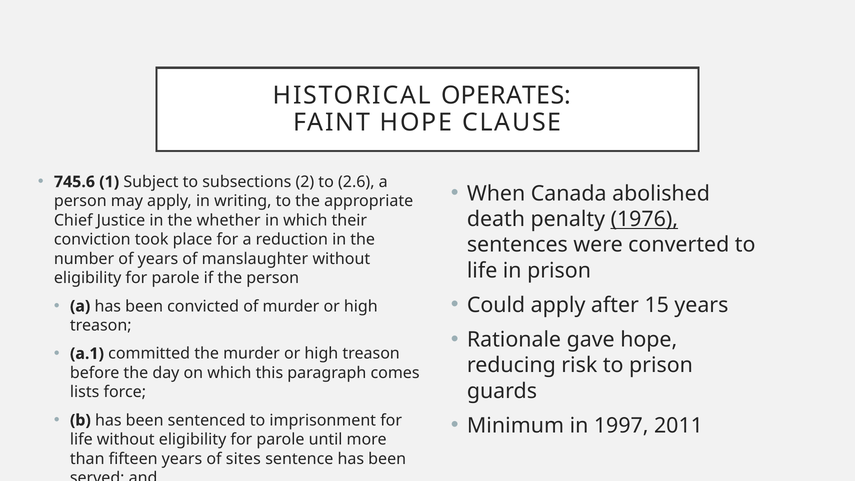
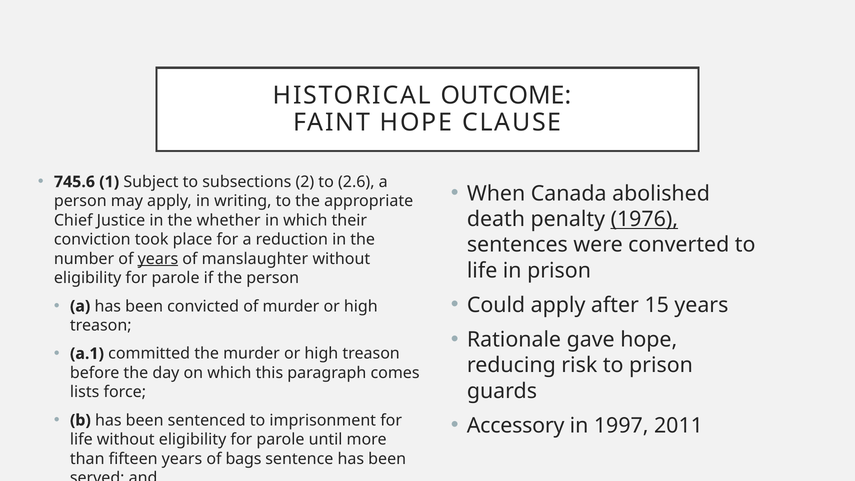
OPERATES: OPERATES -> OUTCOME
years at (158, 259) underline: none -> present
Minimum: Minimum -> Accessory
sites: sites -> bags
